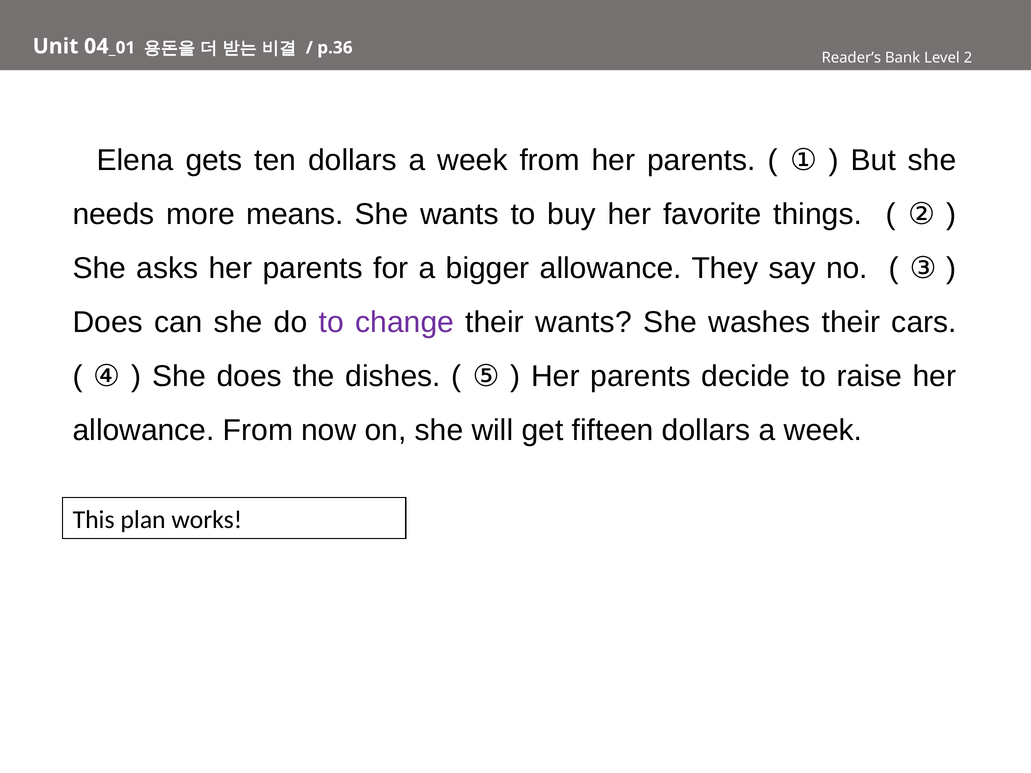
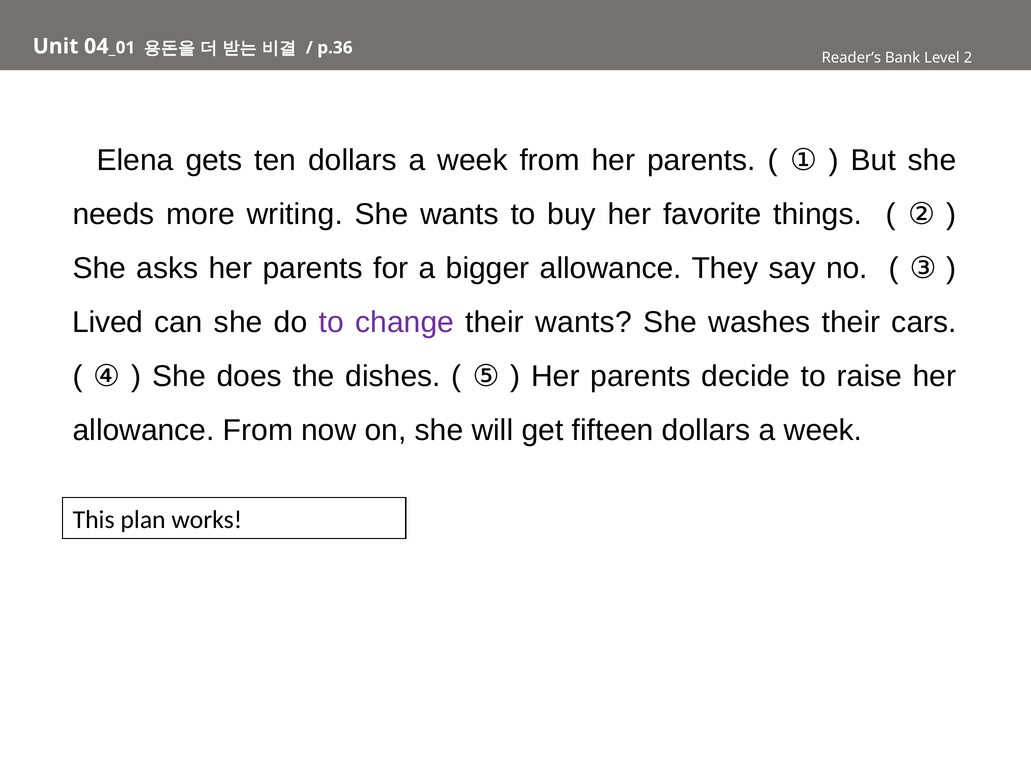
means: means -> writing
Does at (108, 322): Does -> Lived
